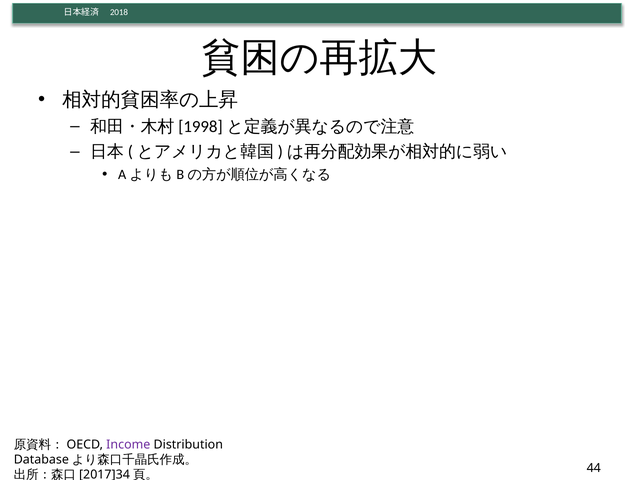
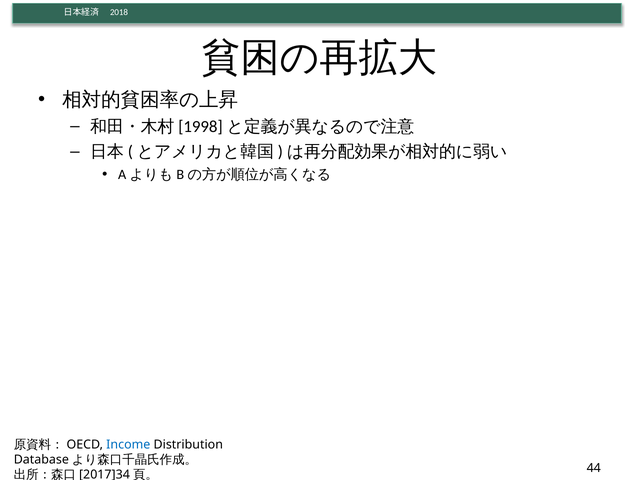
Income colour: purple -> blue
